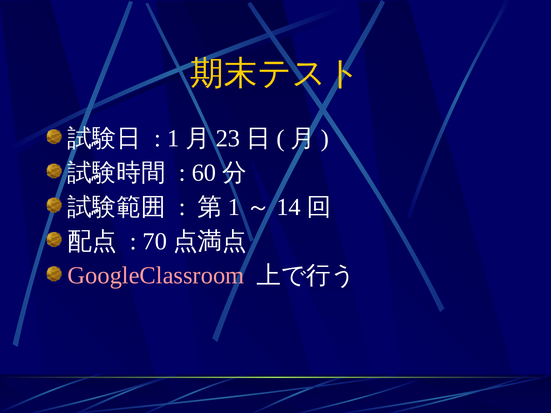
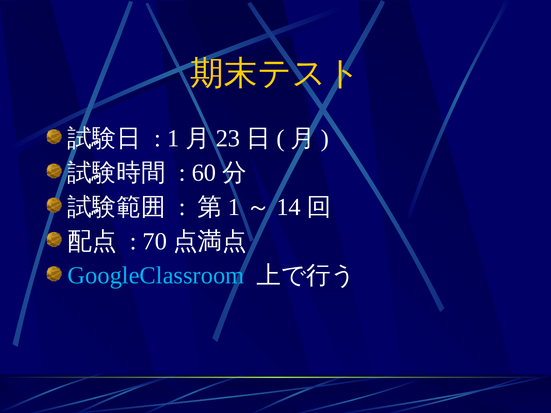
GoogleClassroom colour: pink -> light blue
